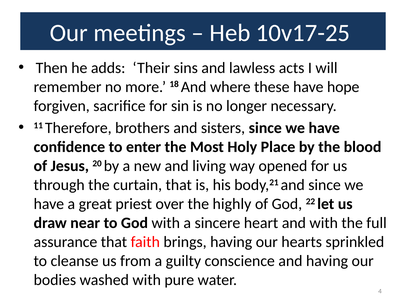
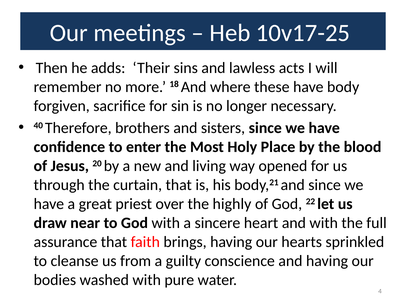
hope: hope -> body
11: 11 -> 40
